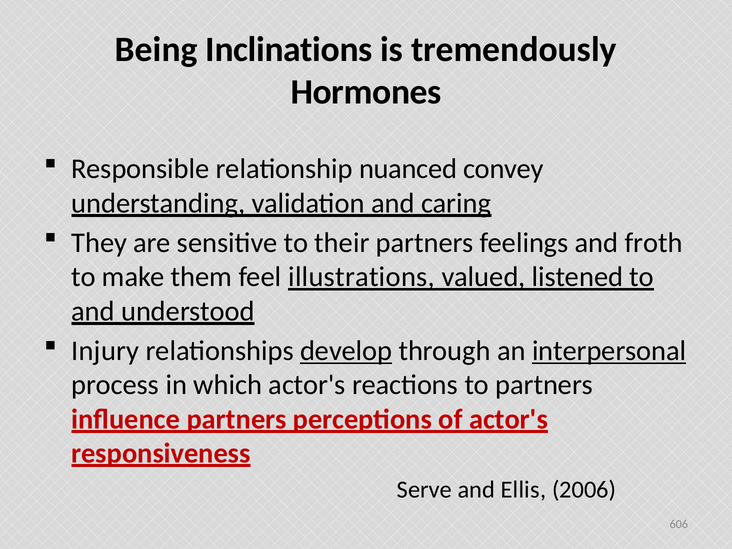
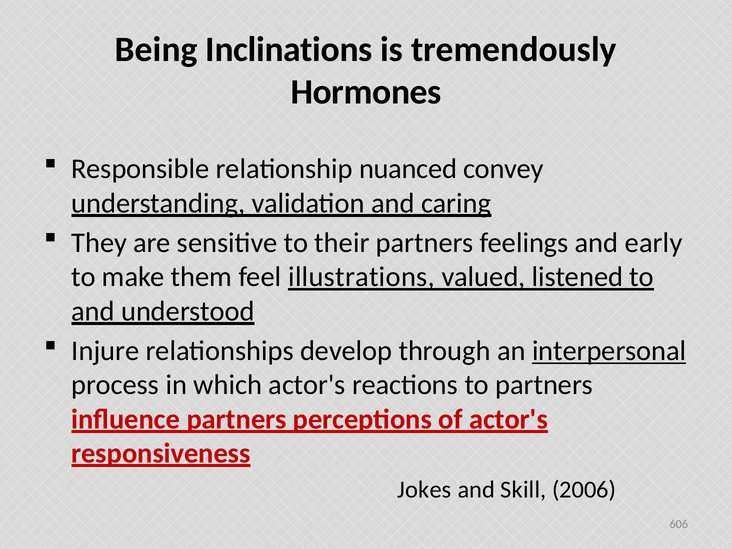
froth: froth -> early
Injury: Injury -> Injure
develop underline: present -> none
Serve: Serve -> Jokes
Ellis: Ellis -> Skill
